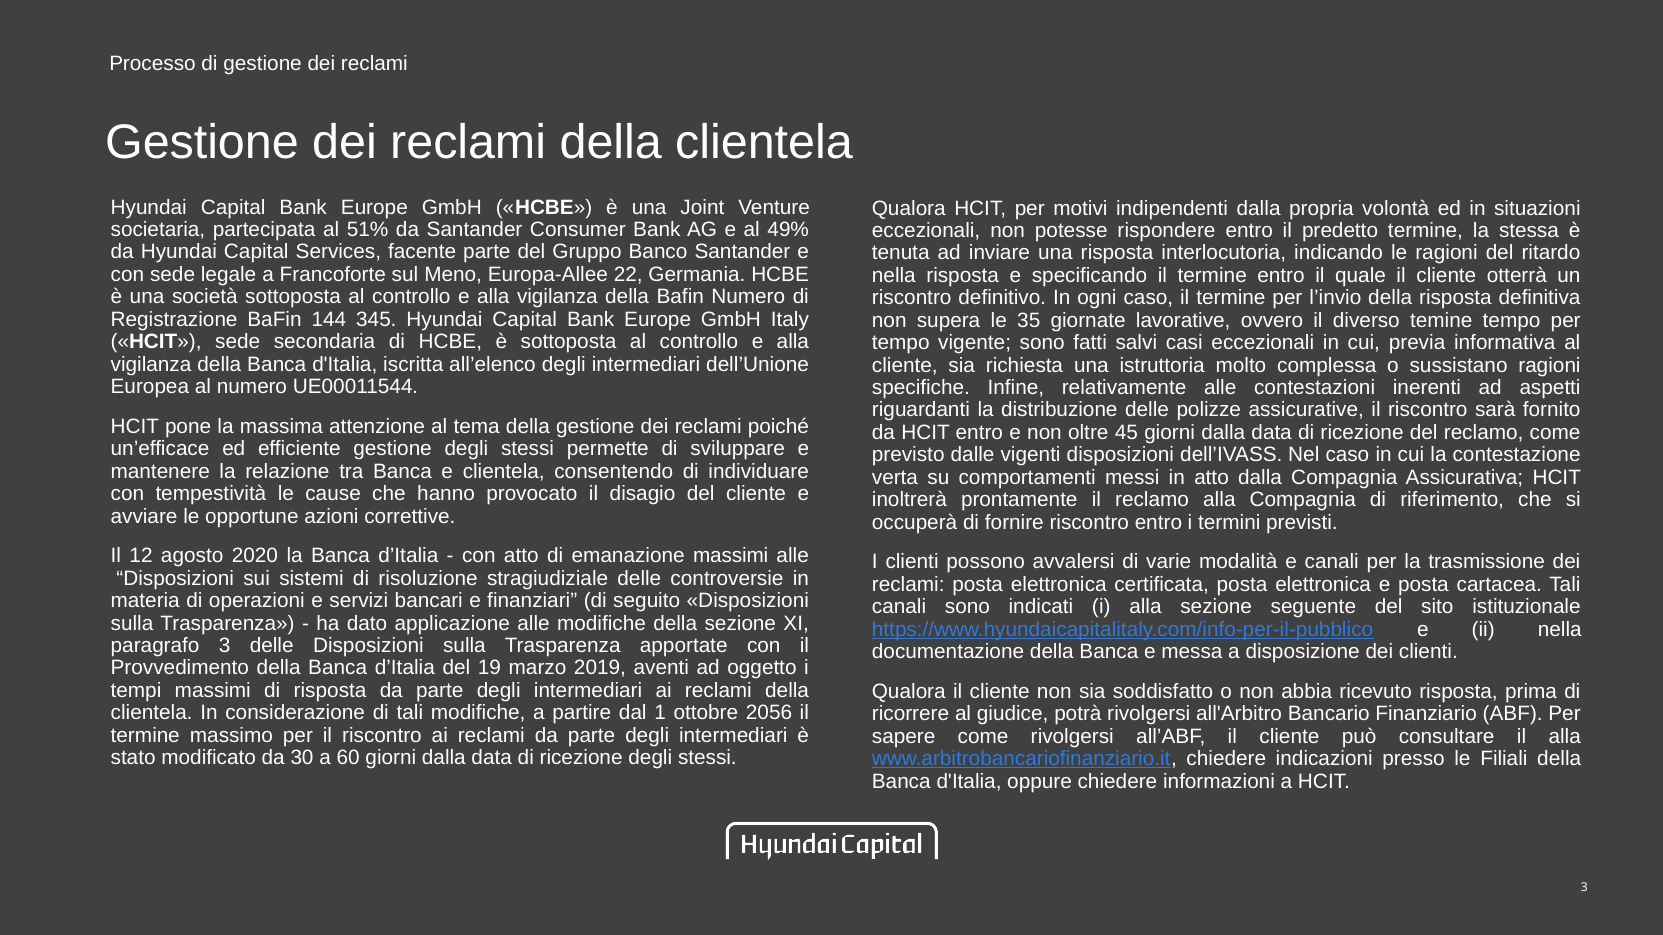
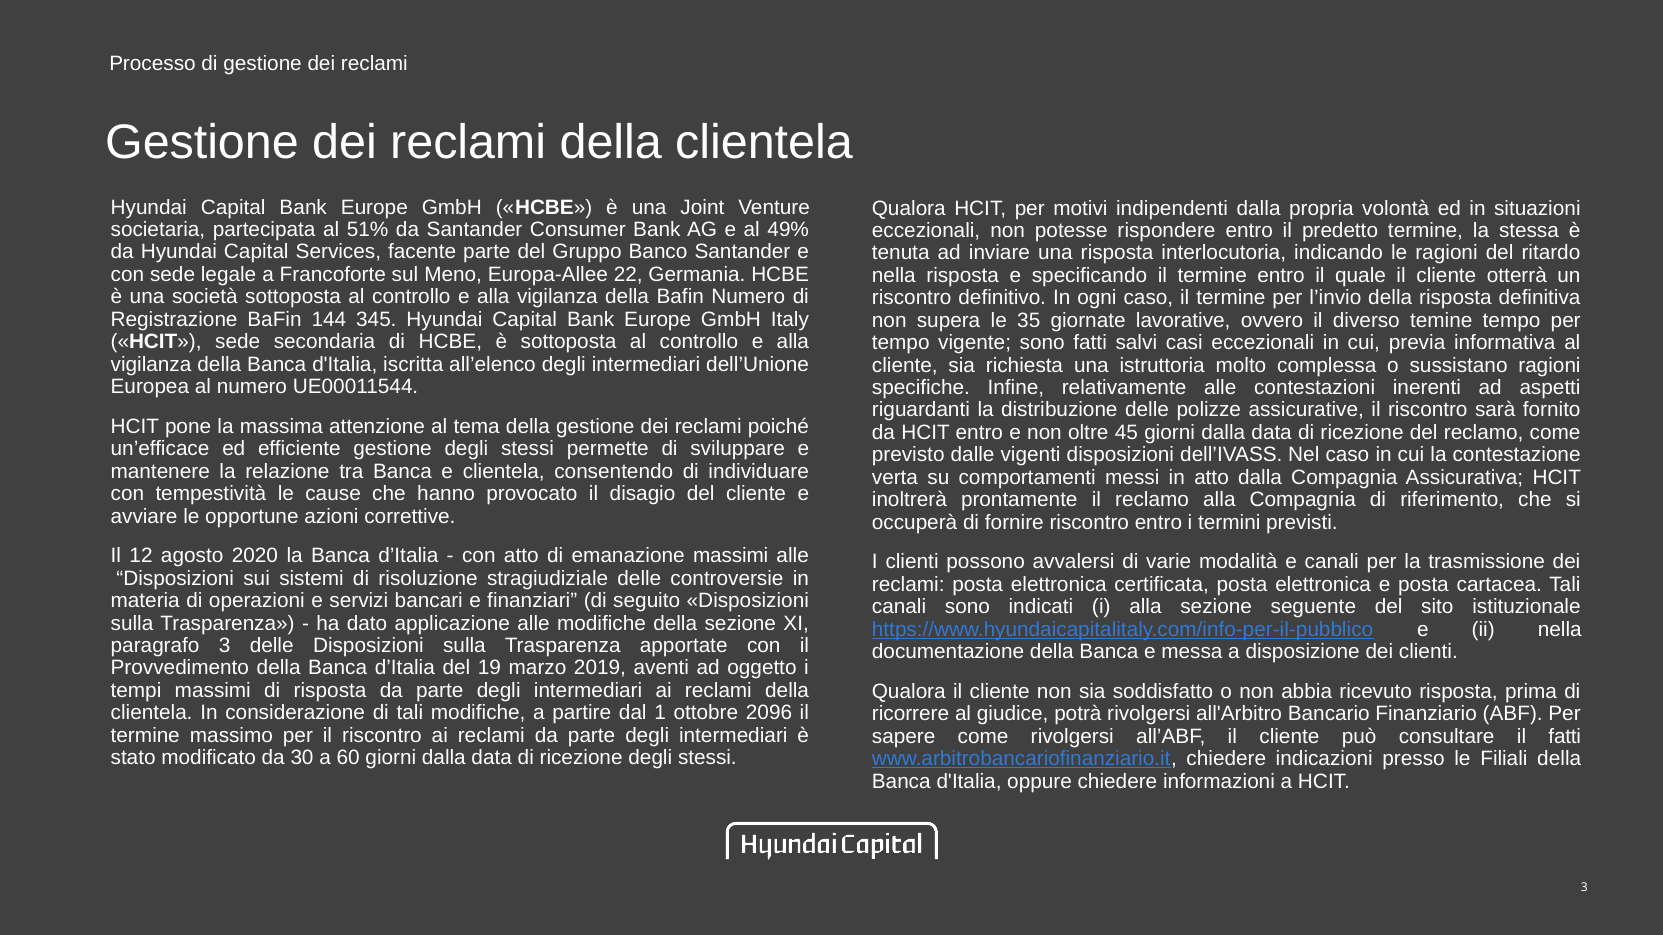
2056: 2056 -> 2096
il alla: alla -> fatti
